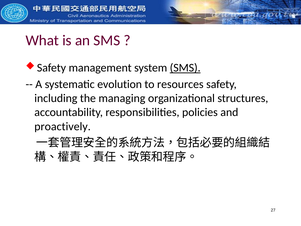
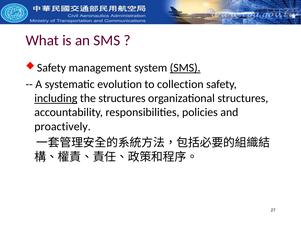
resources: resources -> collection
including underline: none -> present
the managing: managing -> structures
